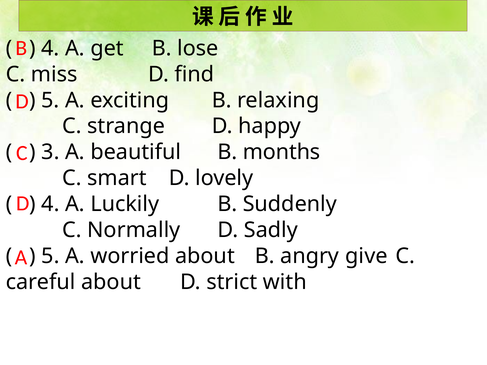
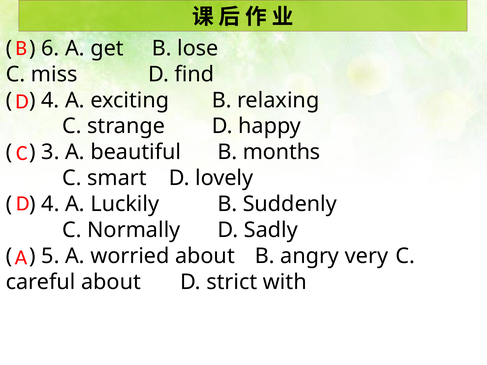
4 at (50, 48): 4 -> 6
5 at (50, 100): 5 -> 4
give: give -> very
